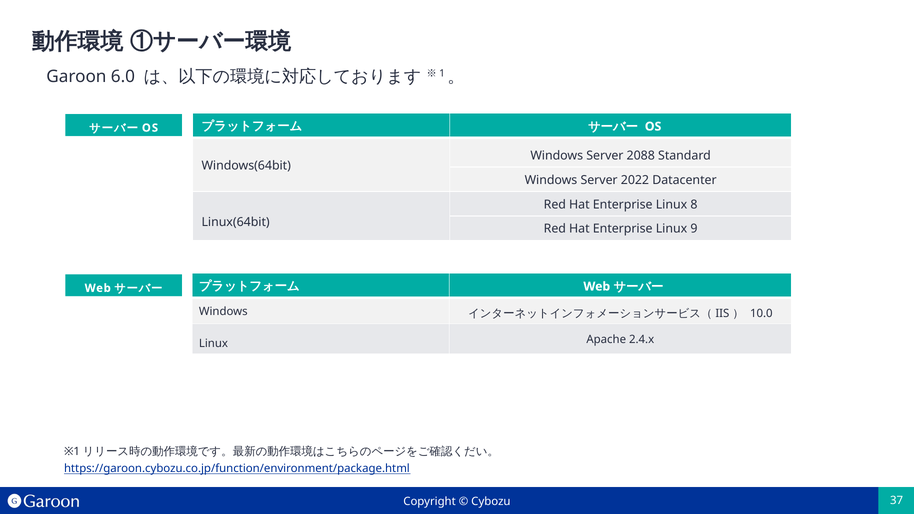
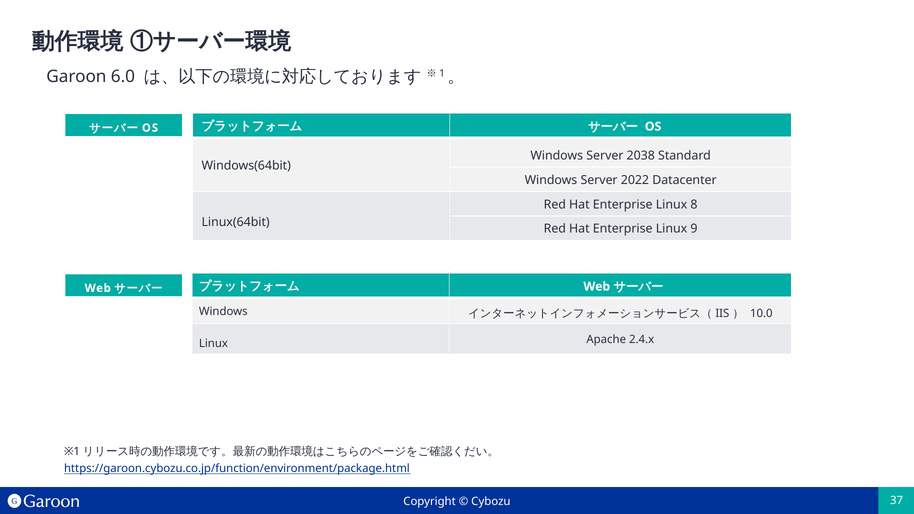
2088: 2088 -> 2038
